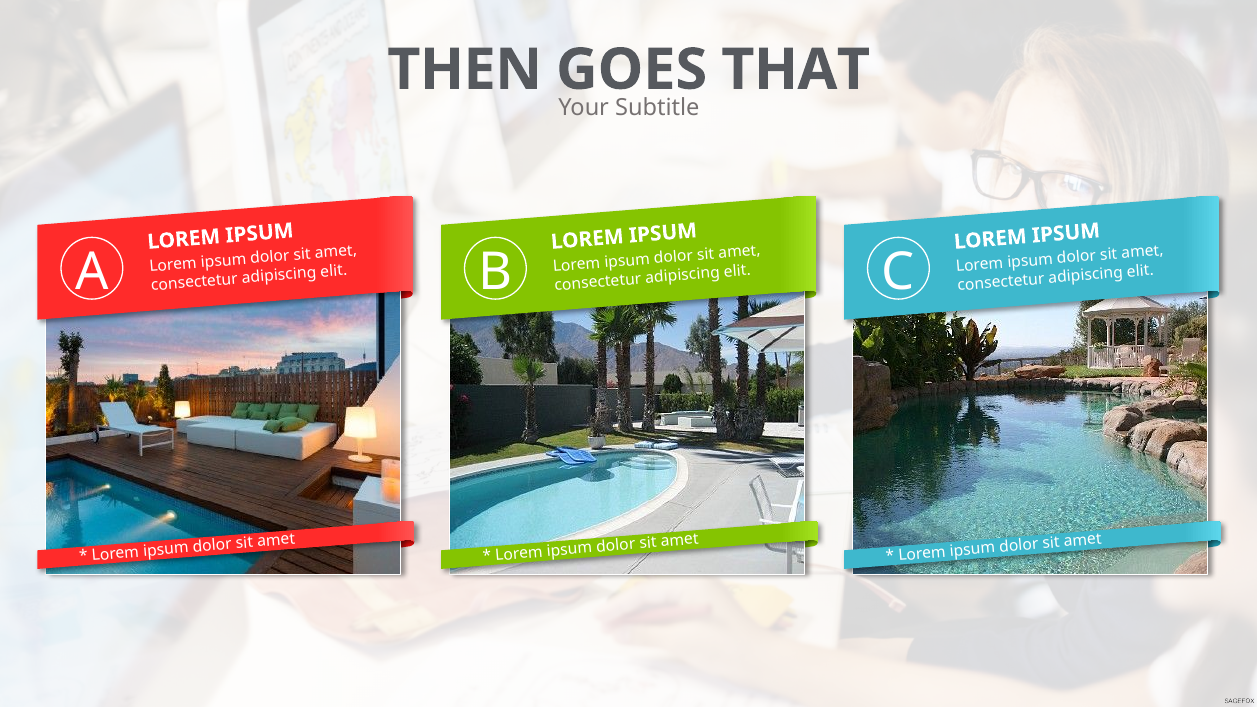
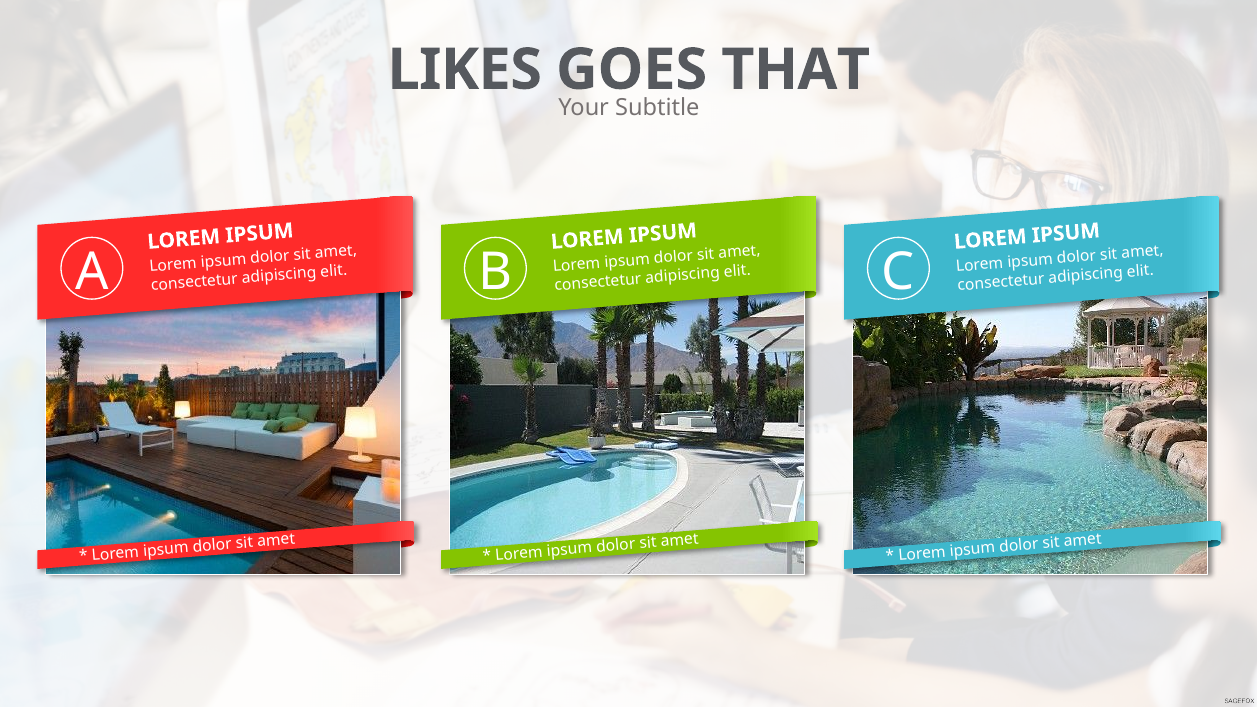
THEN: THEN -> LIKES
